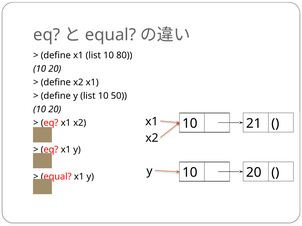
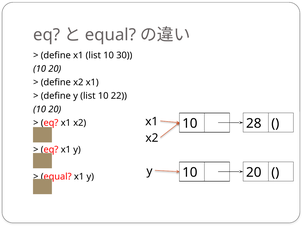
80: 80 -> 30
50: 50 -> 22
21: 21 -> 28
